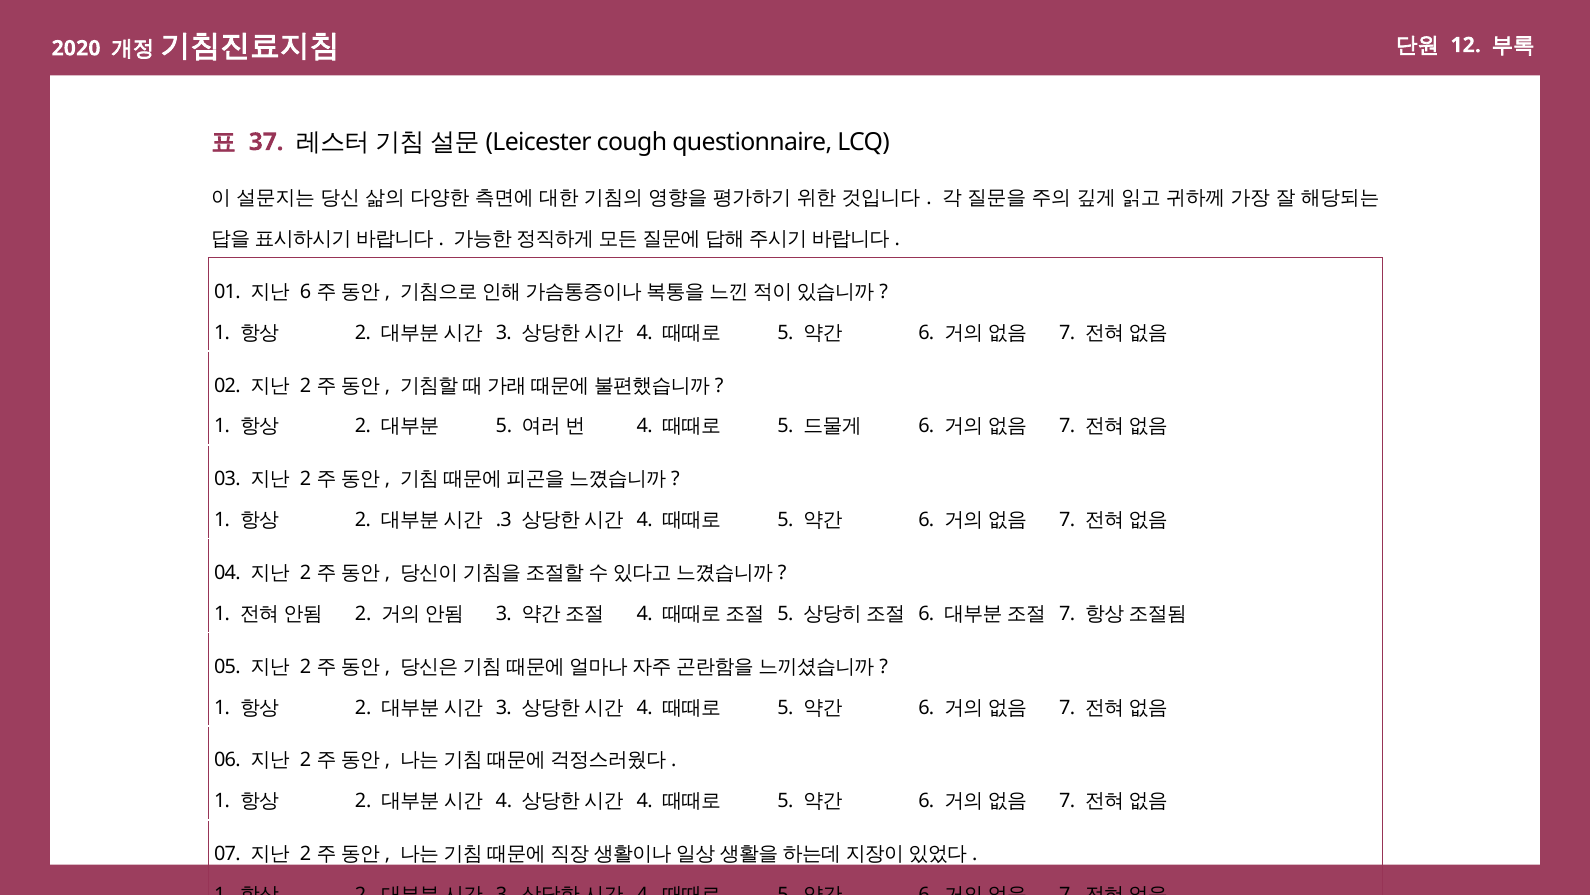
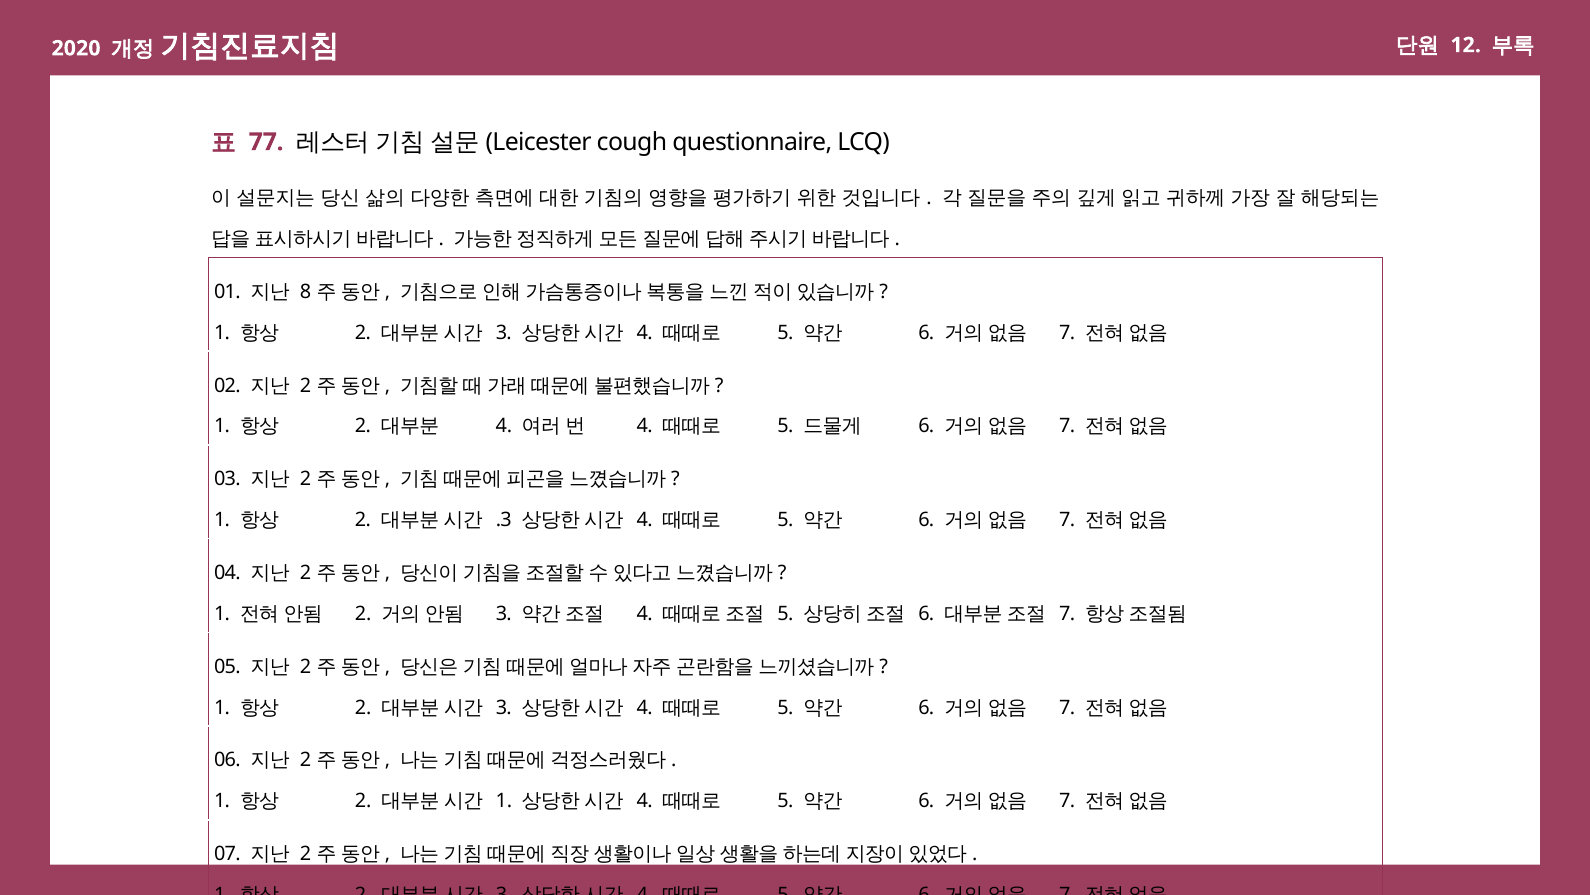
37: 37 -> 77
6 at (306, 292): 6 -> 8
5 at (504, 426): 5 -> 4
4 at (504, 801): 4 -> 1
